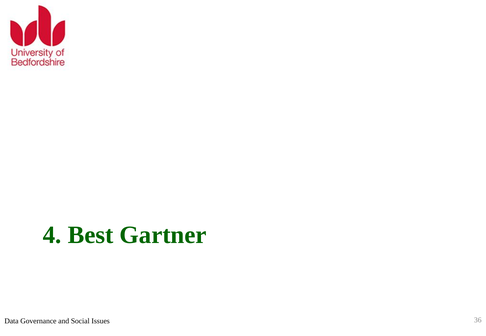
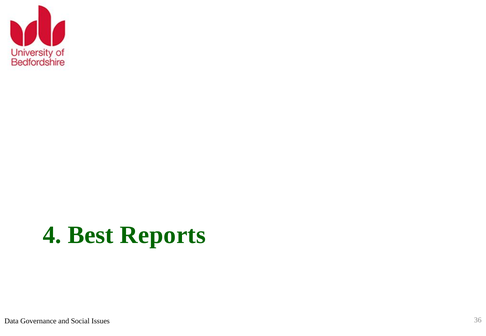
Gartner: Gartner -> Reports
